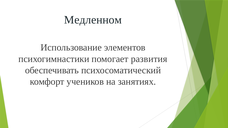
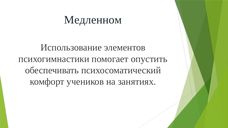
развития: развития -> опустить
